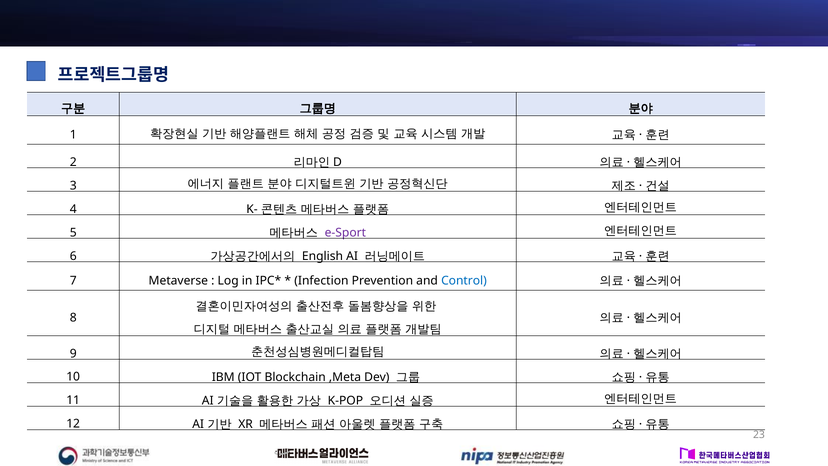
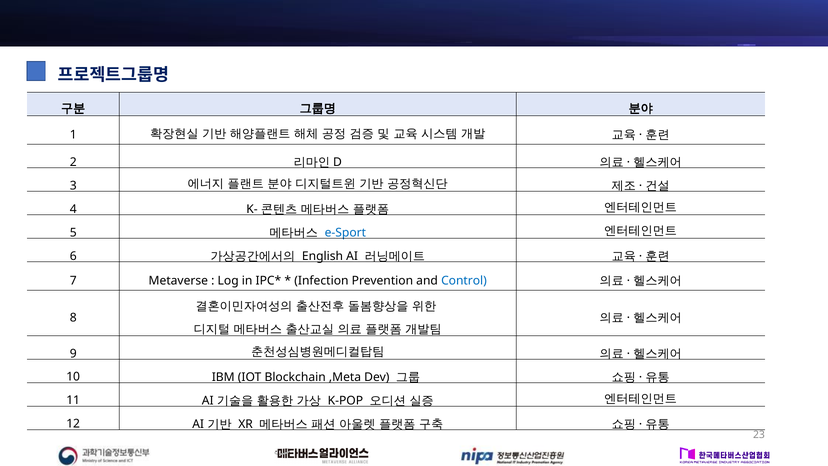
e-Sport colour: purple -> blue
